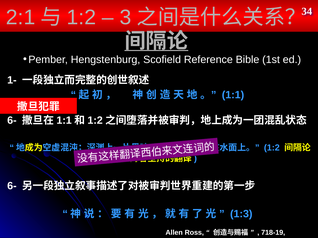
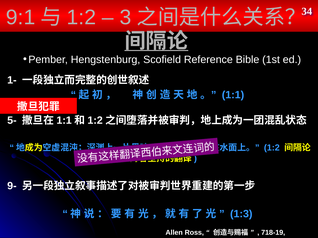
2:1: 2:1 -> 9:1
6- at (12, 121): 6- -> 5-
6- at (12, 186): 6- -> 9-
